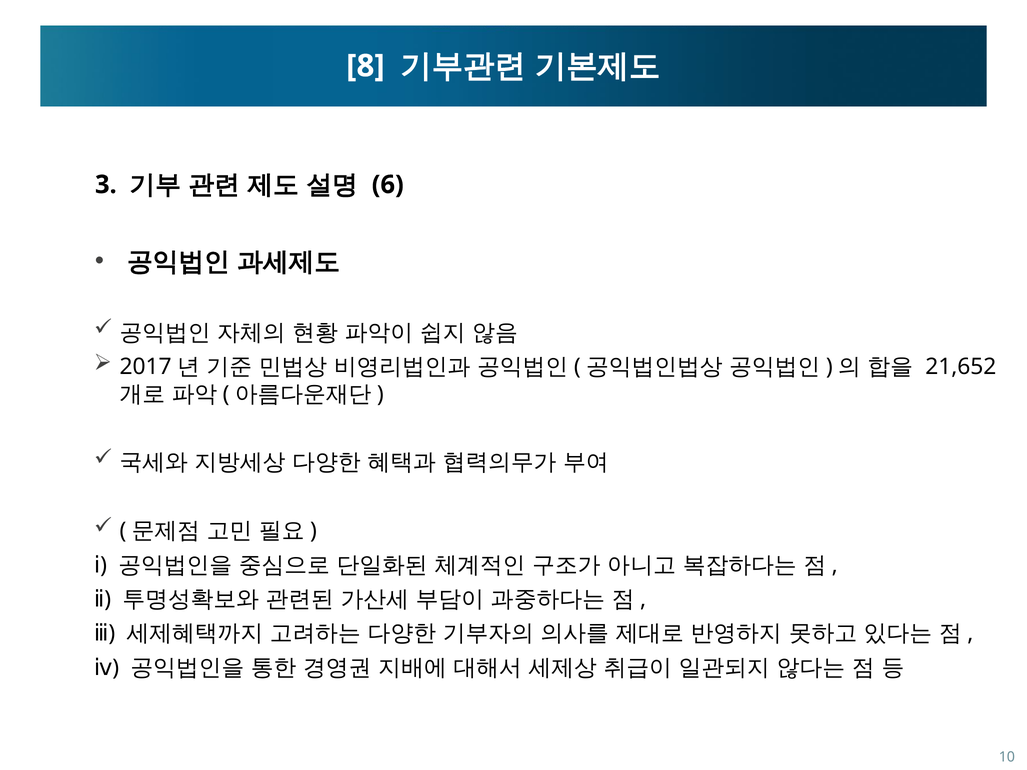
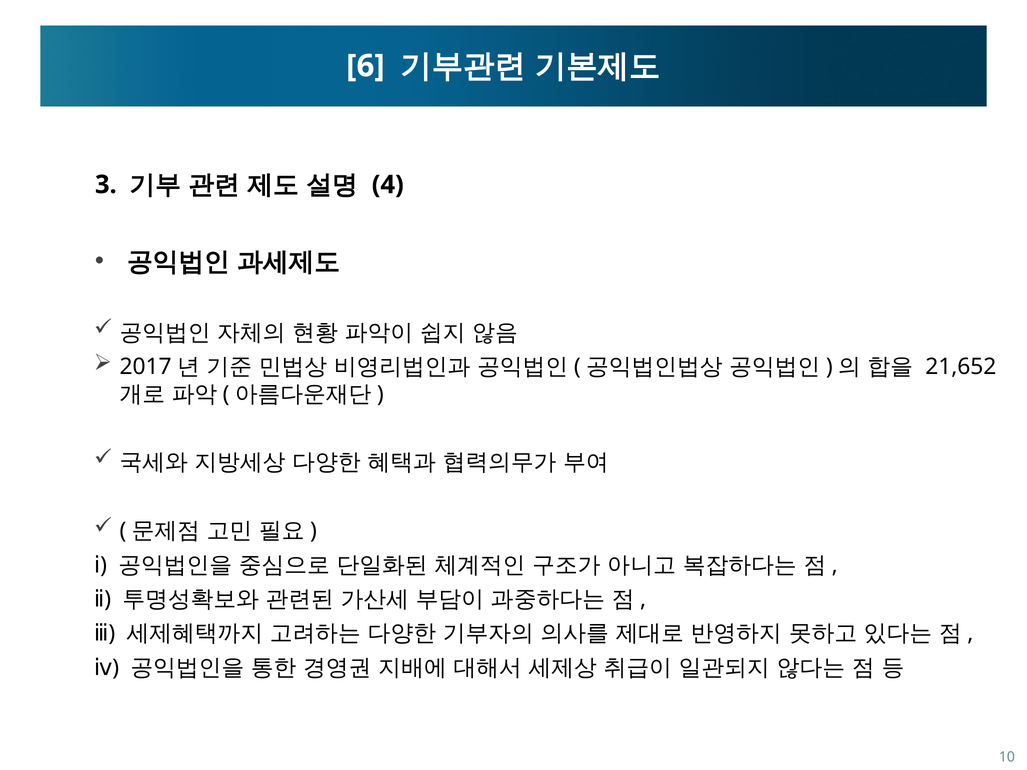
8: 8 -> 6
6: 6 -> 4
